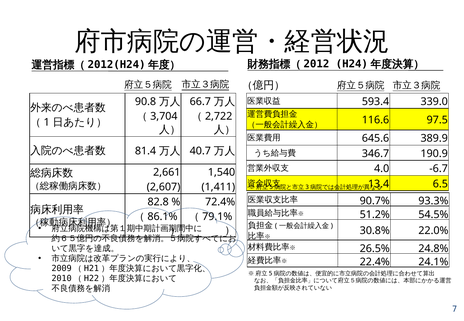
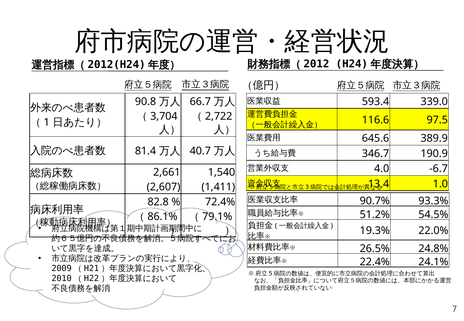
6.5: 6.5 -> 1.0
30.8%: 30.8% -> 19.3%
